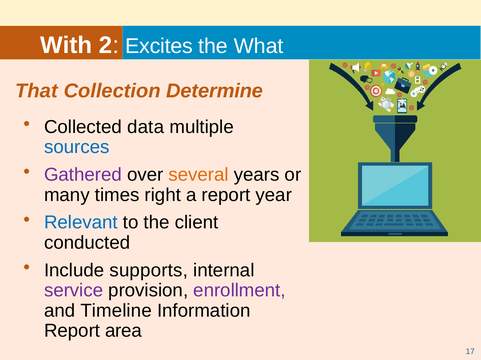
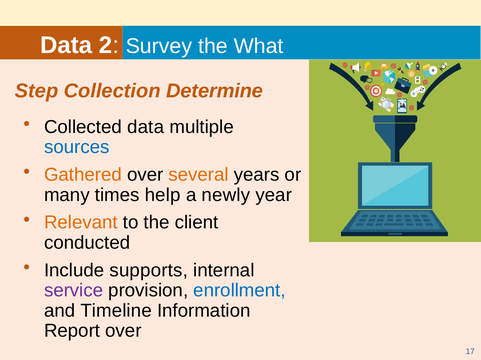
With at (66, 45): With -> Data
Excites: Excites -> Survey
That: That -> Step
Gathered colour: purple -> orange
right: right -> help
a report: report -> newly
Relevant colour: blue -> orange
enrollment colour: purple -> blue
Report area: area -> over
